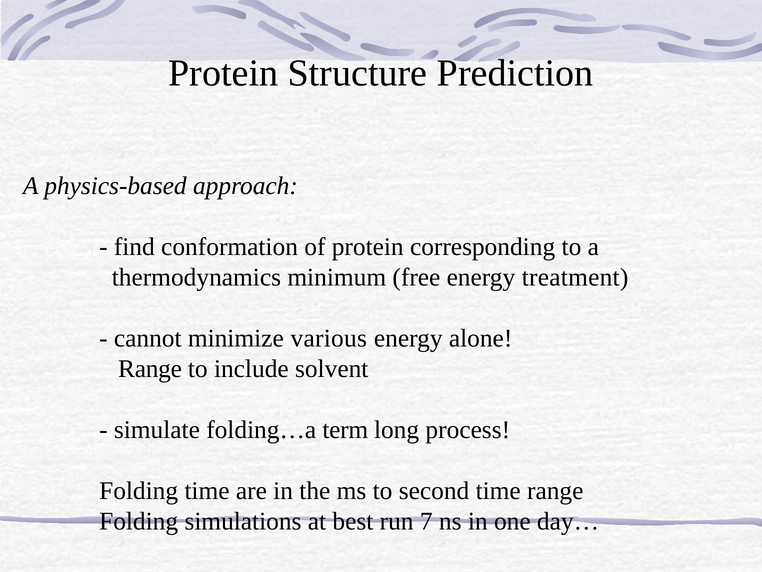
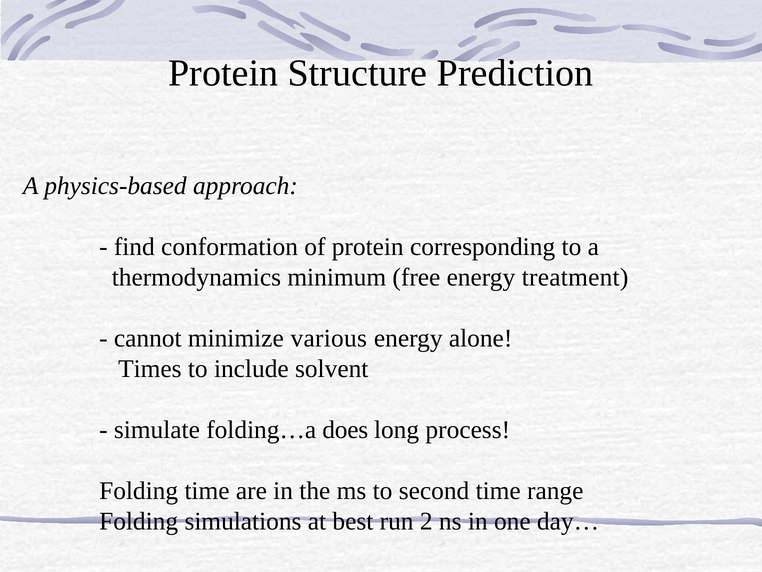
Range at (150, 369): Range -> Times
term: term -> does
7: 7 -> 2
